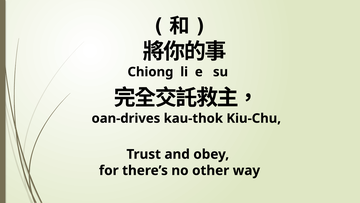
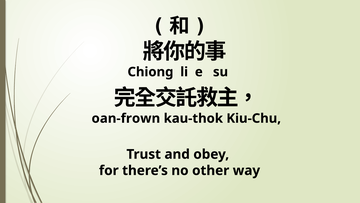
oan-drives: oan-drives -> oan-frown
